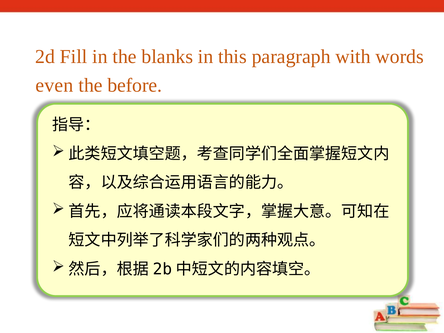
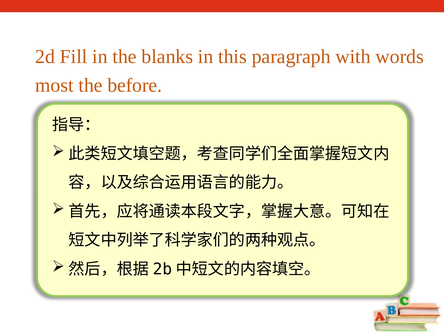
even: even -> most
